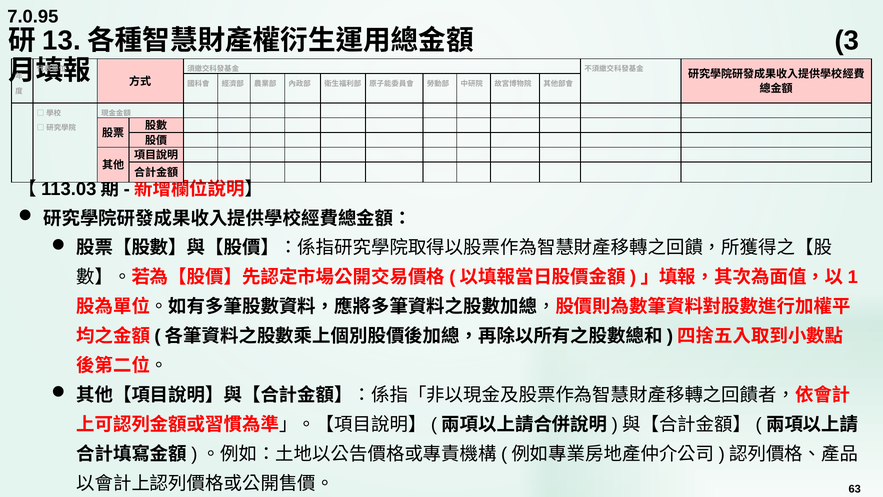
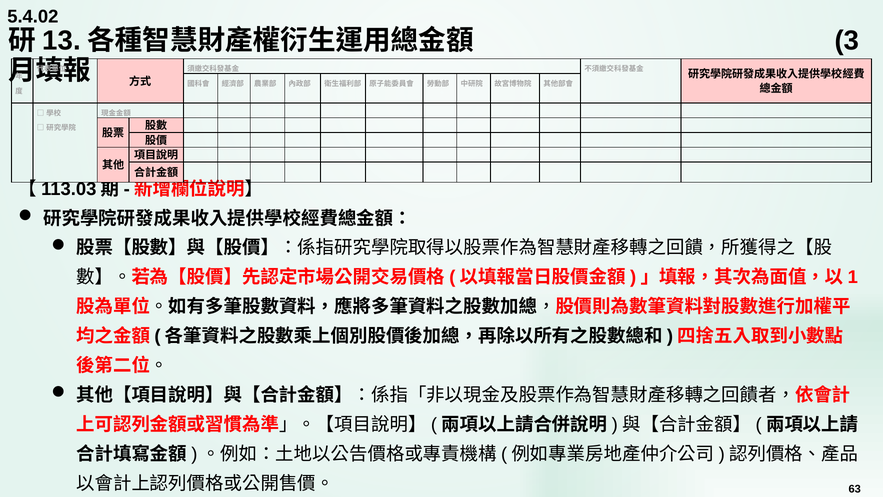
7.0.95: 7.0.95 -> 5.4.02
